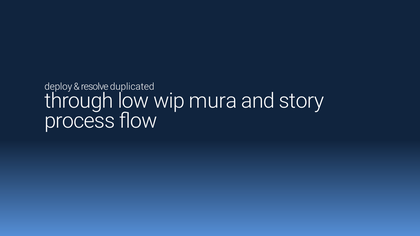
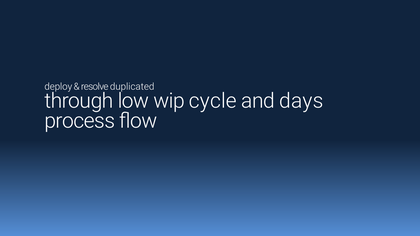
mura: mura -> cycle
story: story -> days
